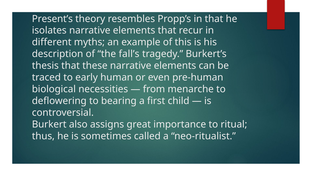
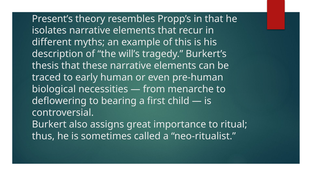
fall’s: fall’s -> will’s
